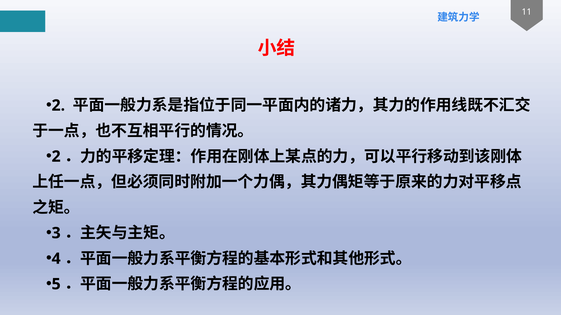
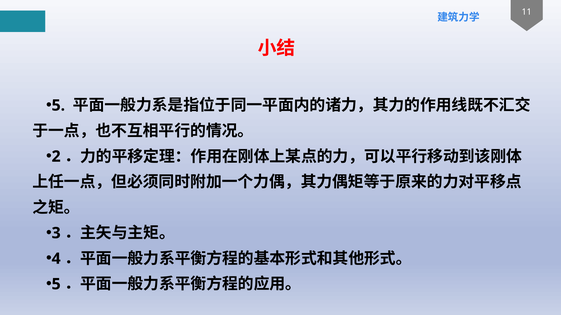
2 at (58, 106): 2 -> 5
